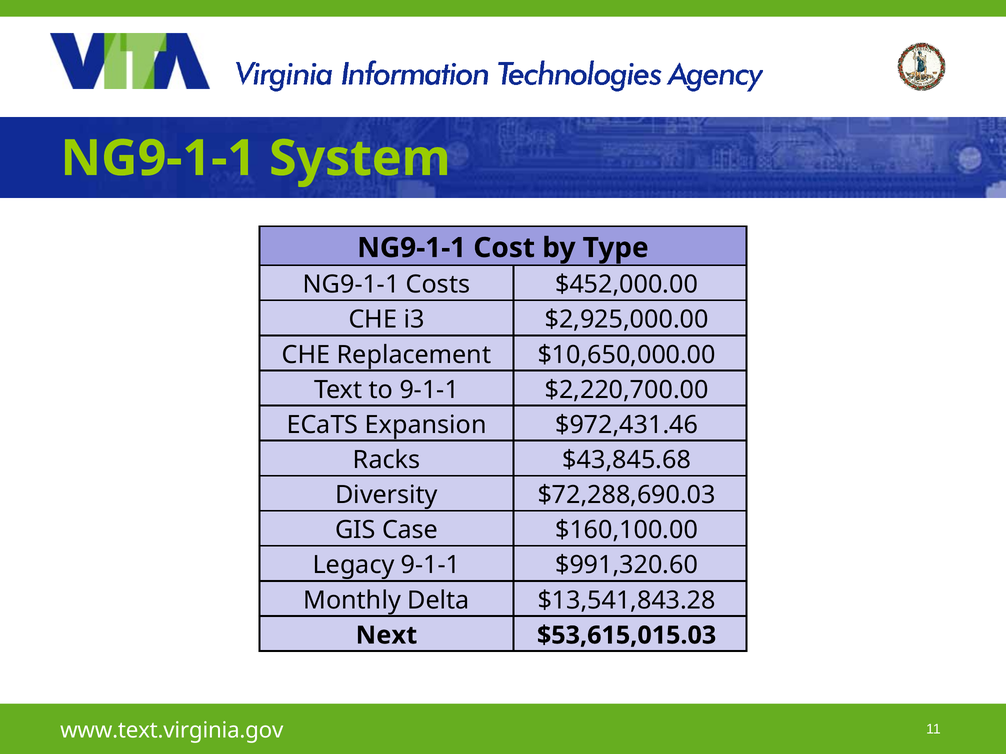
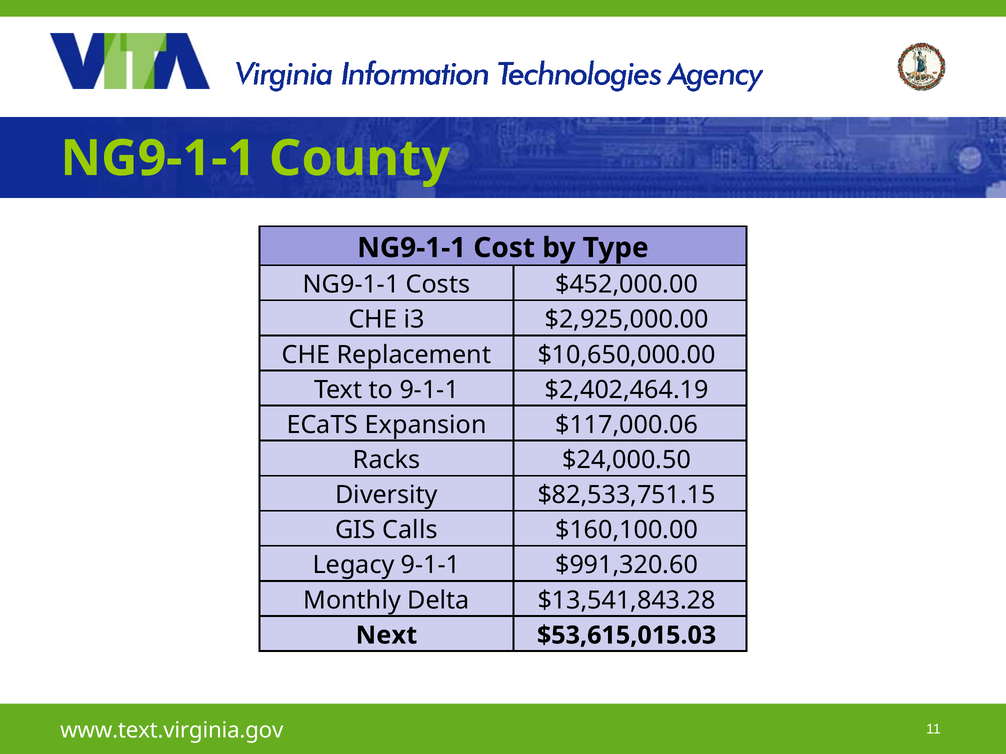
System: System -> County
$2,220,700.00: $2,220,700.00 -> $2,402,464.19
$972,431.46: $972,431.46 -> $117,000.06
$43,845.68: $43,845.68 -> $24,000.50
$72,288,690.03: $72,288,690.03 -> $82,533,751.15
Case: Case -> Calls
